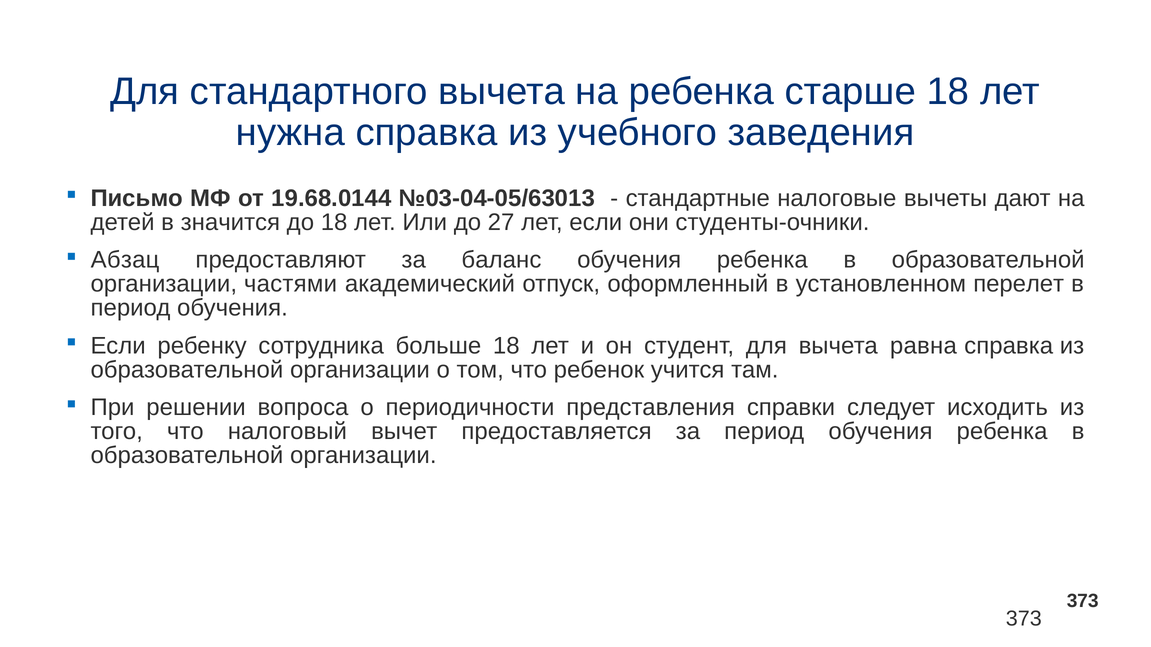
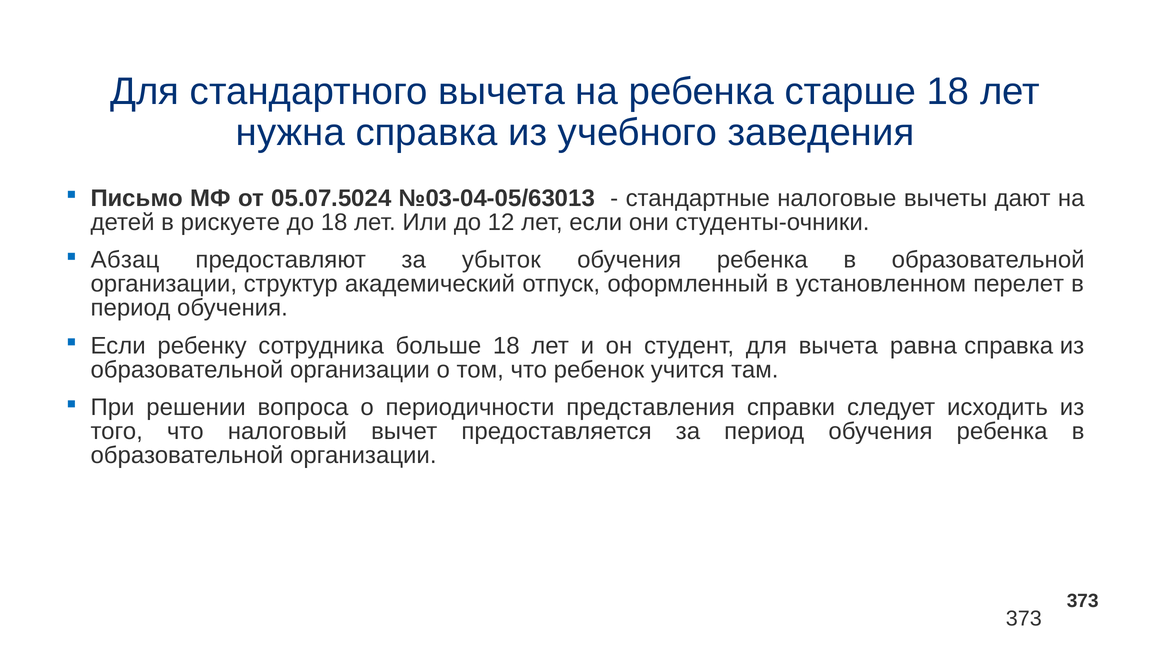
19.68.0144: 19.68.0144 -> 05.07.5024
значится: значится -> рискуете
27: 27 -> 12
баланс: баланс -> убыток
частями: частями -> структур
